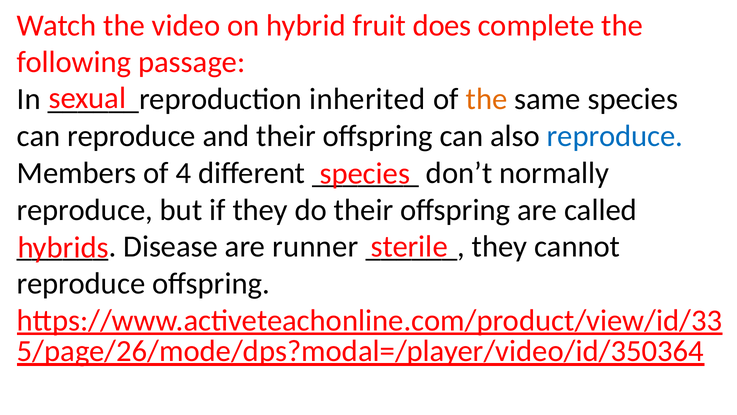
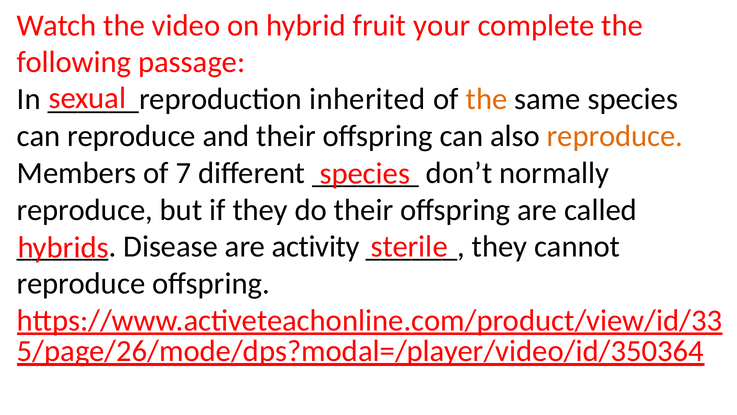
does: does -> your
reproduce at (615, 136) colour: blue -> orange
4: 4 -> 7
runner: runner -> activity
